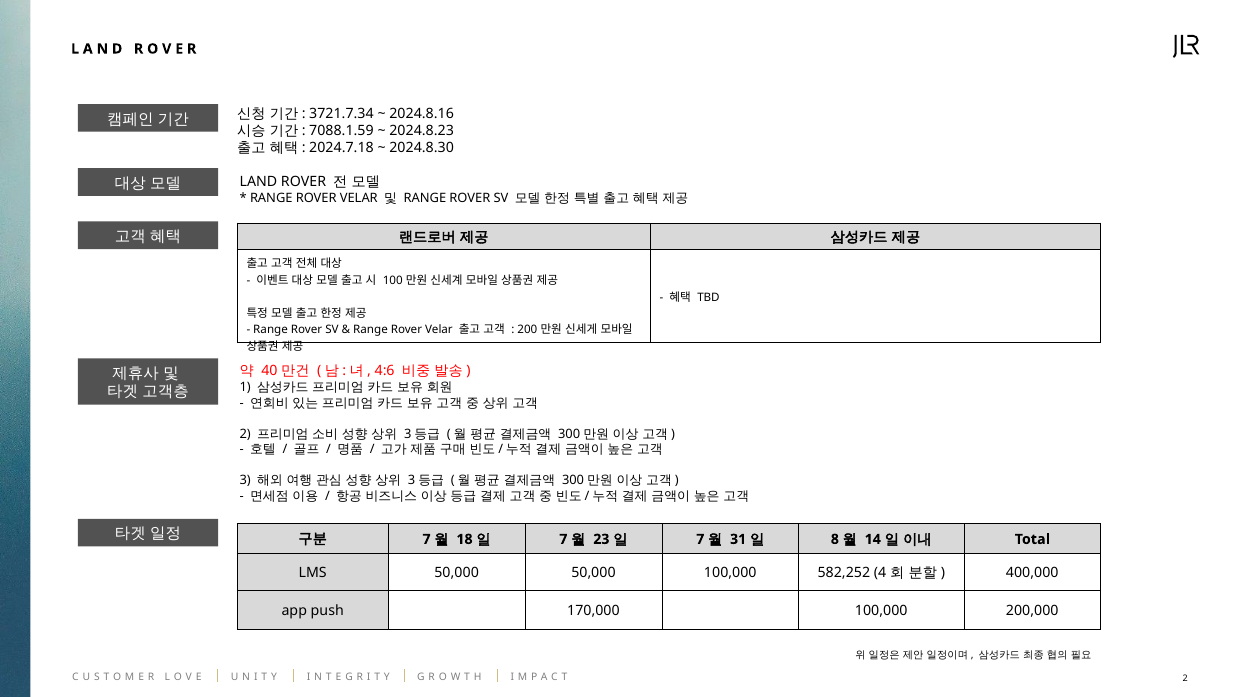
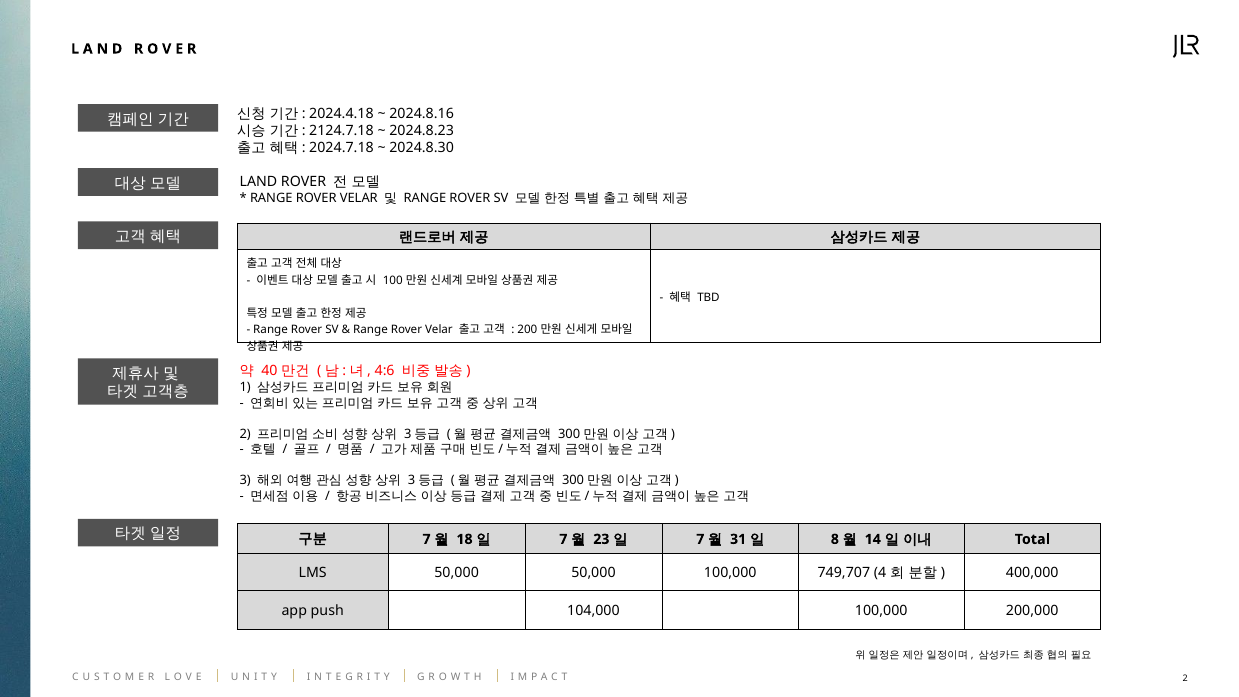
3721.7.34: 3721.7.34 -> 2024.4.18
7088.1.59: 7088.1.59 -> 2124.7.18
582,252: 582,252 -> 749,707
170,000: 170,000 -> 104,000
